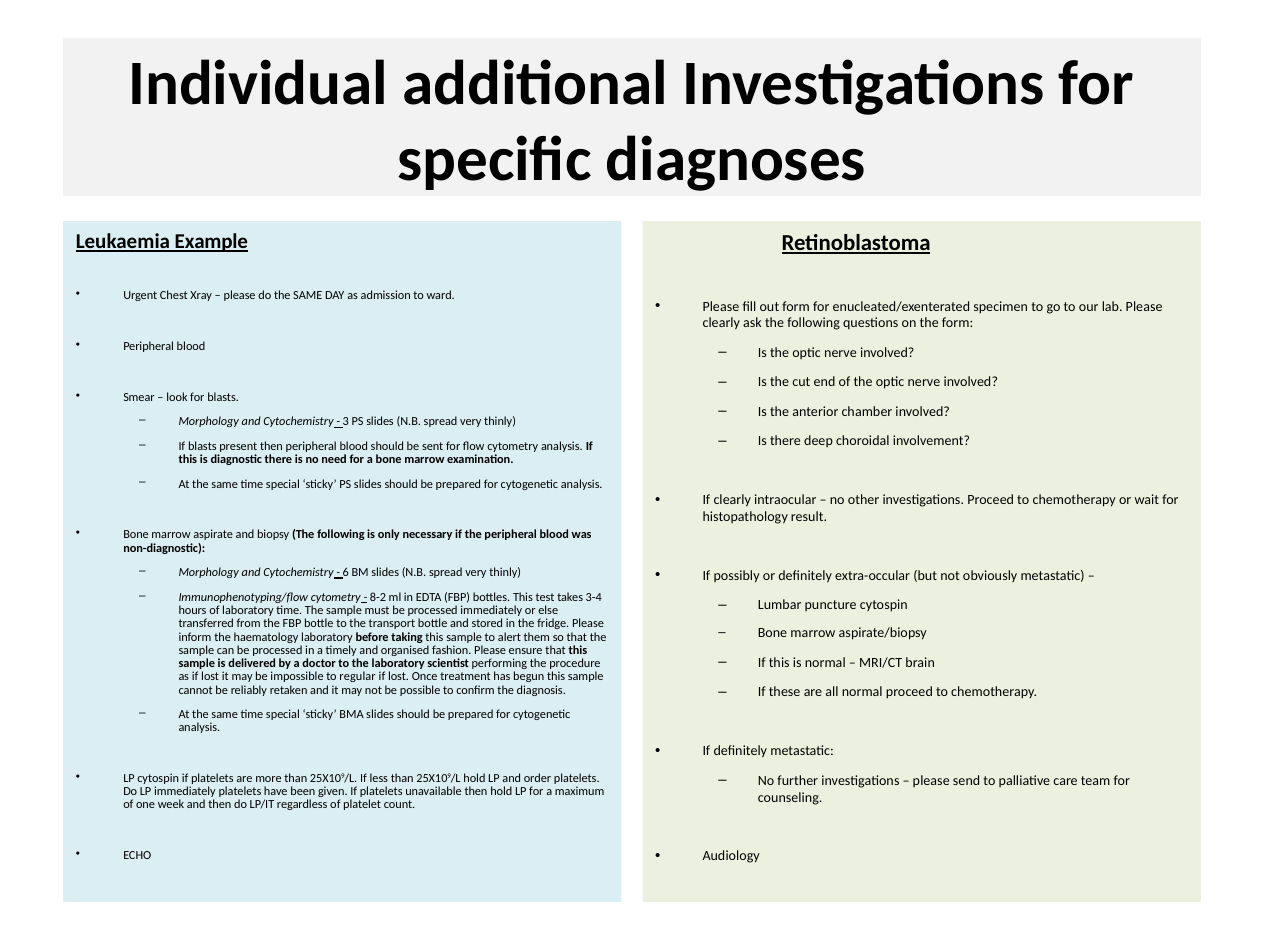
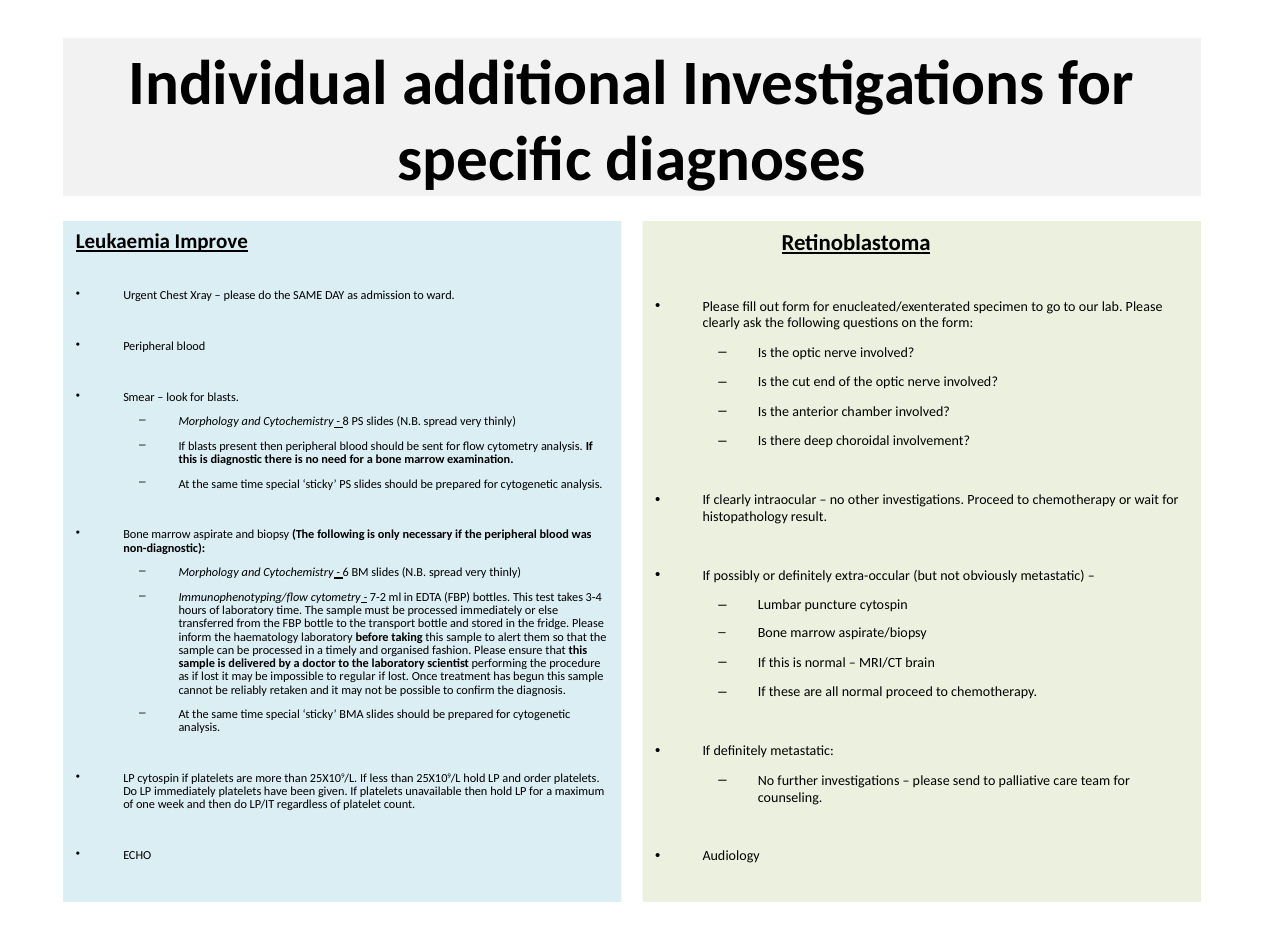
Example: Example -> Improve
3: 3 -> 8
8-2: 8-2 -> 7-2
